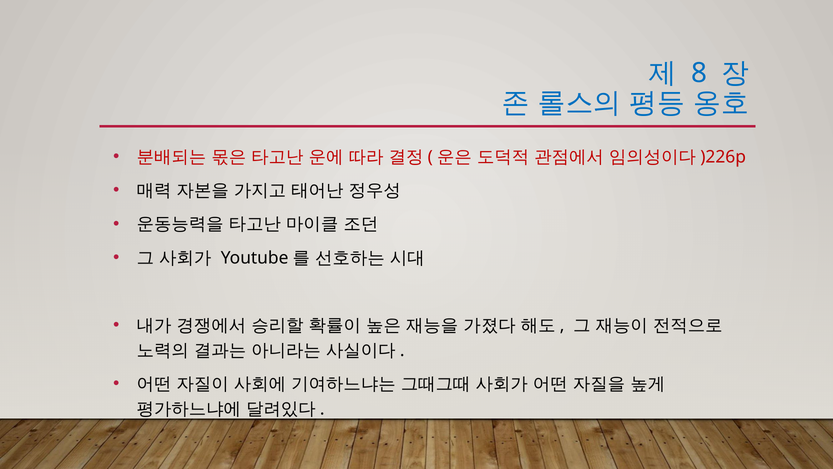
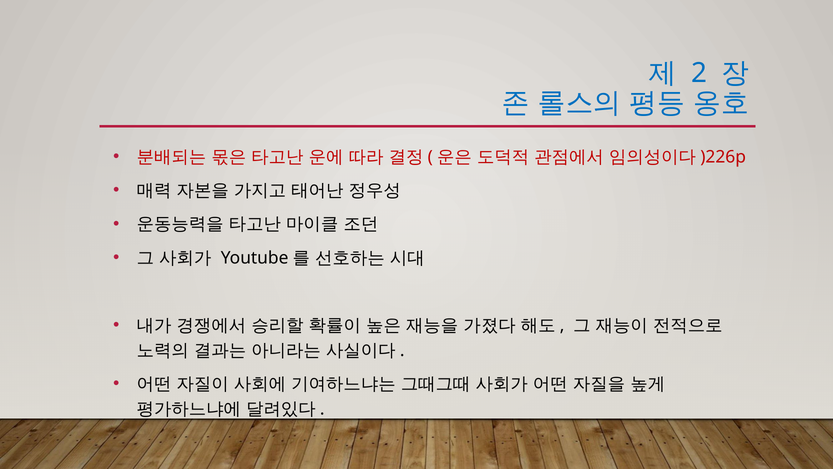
8: 8 -> 2
